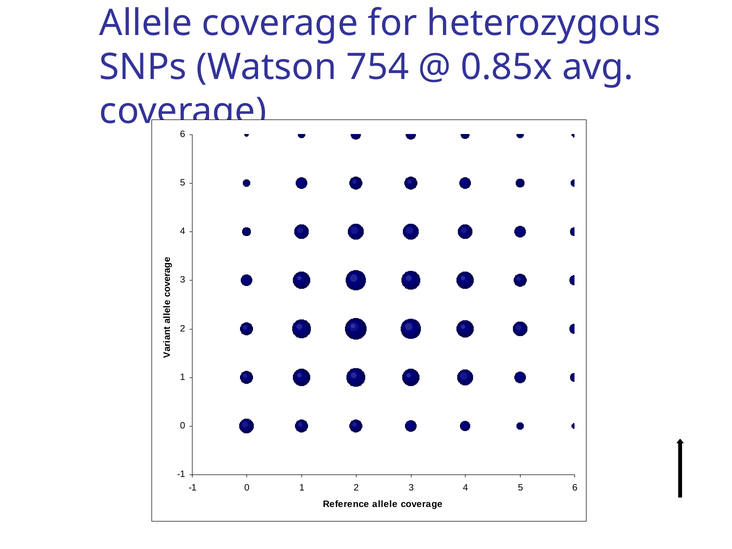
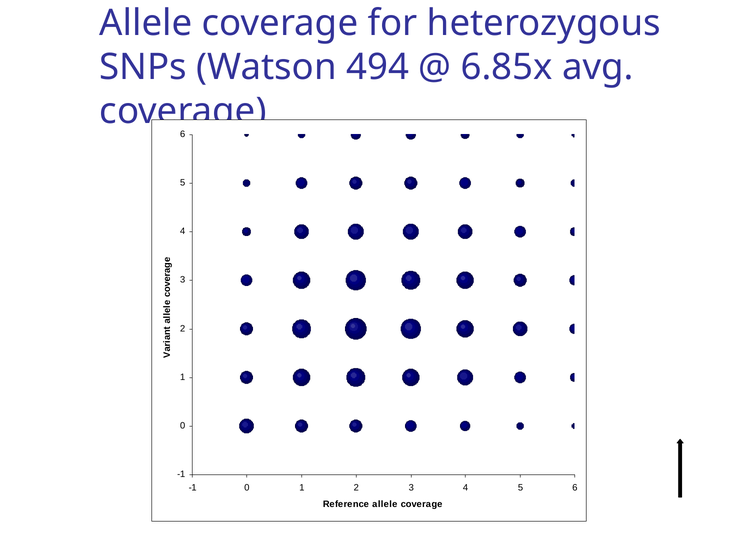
754: 754 -> 494
0.85x: 0.85x -> 6.85x
